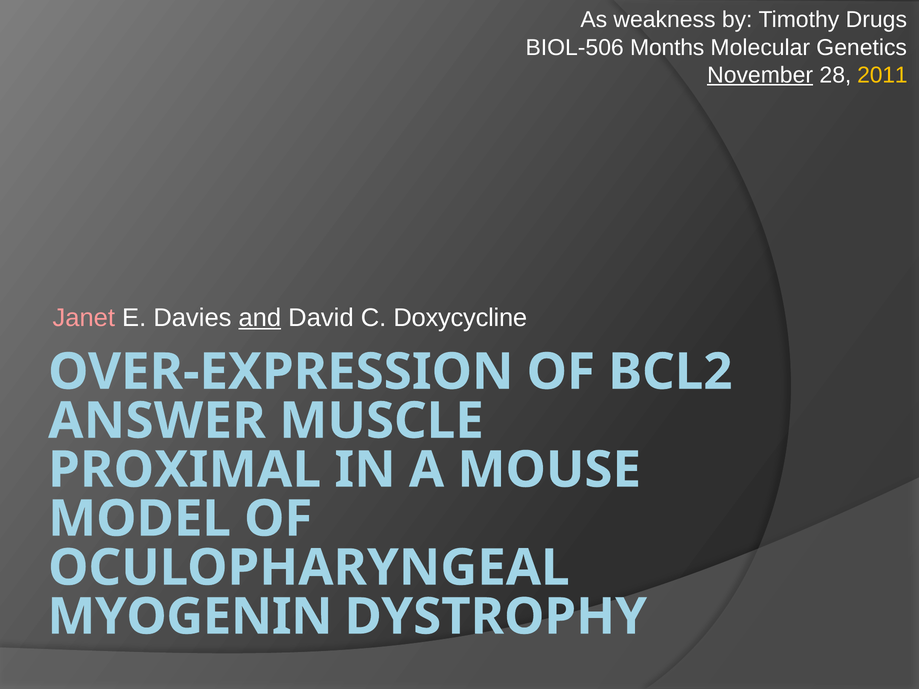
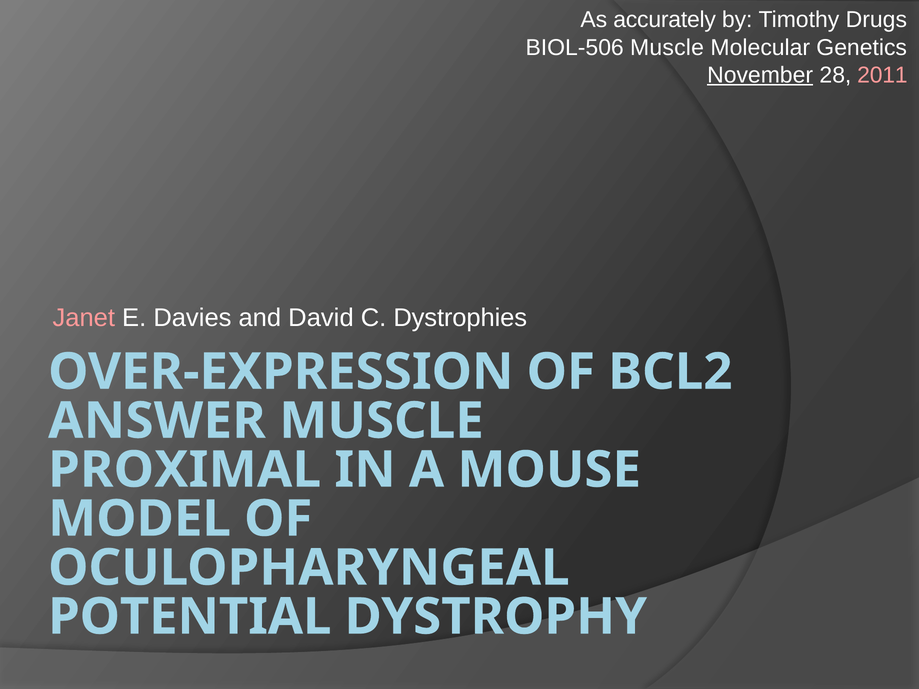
weakness: weakness -> accurately
BIOL-506 Months: Months -> Muscle
2011 colour: yellow -> pink
and underline: present -> none
Doxycycline: Doxycycline -> Dystrophies
MYOGENIN: MYOGENIN -> POTENTIAL
